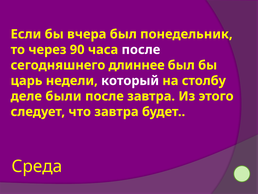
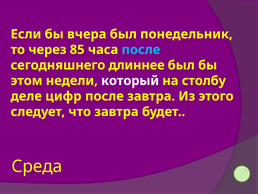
90: 90 -> 85
после at (141, 50) colour: white -> light blue
царь: царь -> этом
были: были -> цифр
